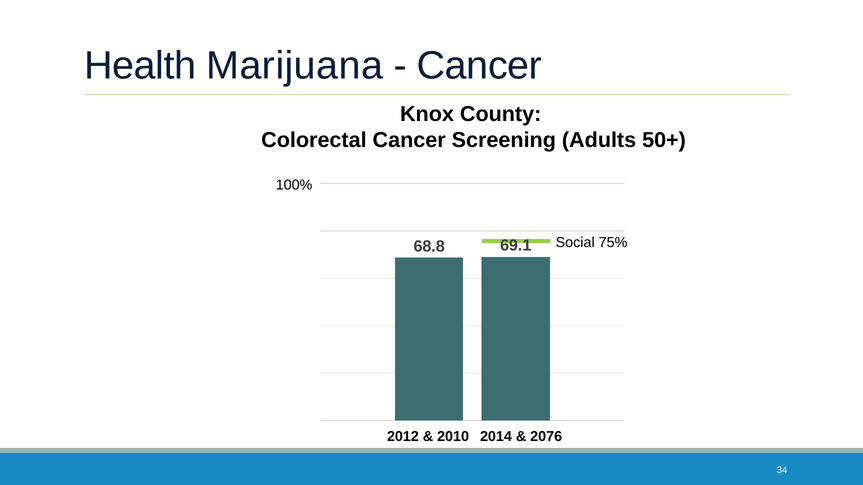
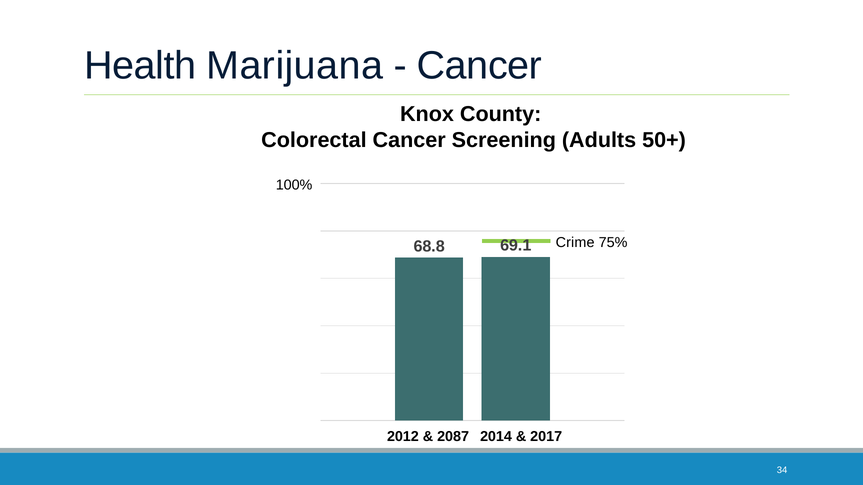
Social: Social -> Crime
2010: 2010 -> 2087
2076: 2076 -> 2017
